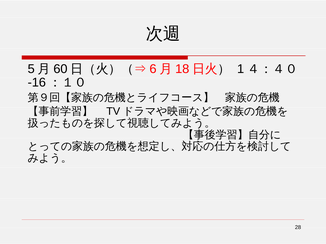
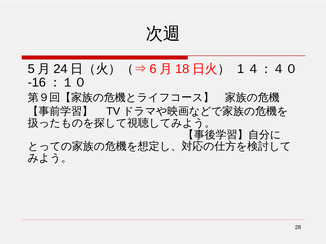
60: 60 -> 24
